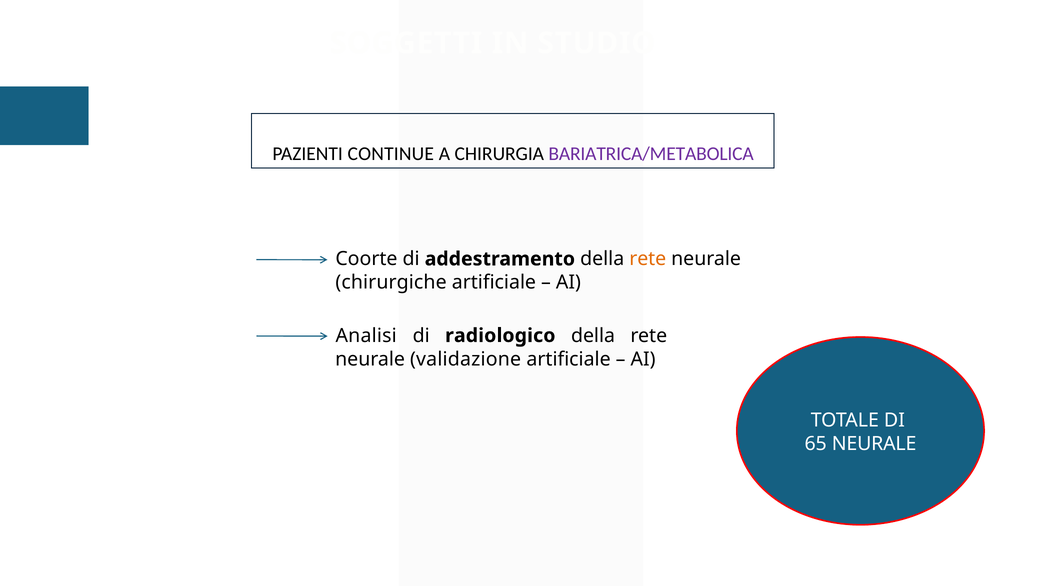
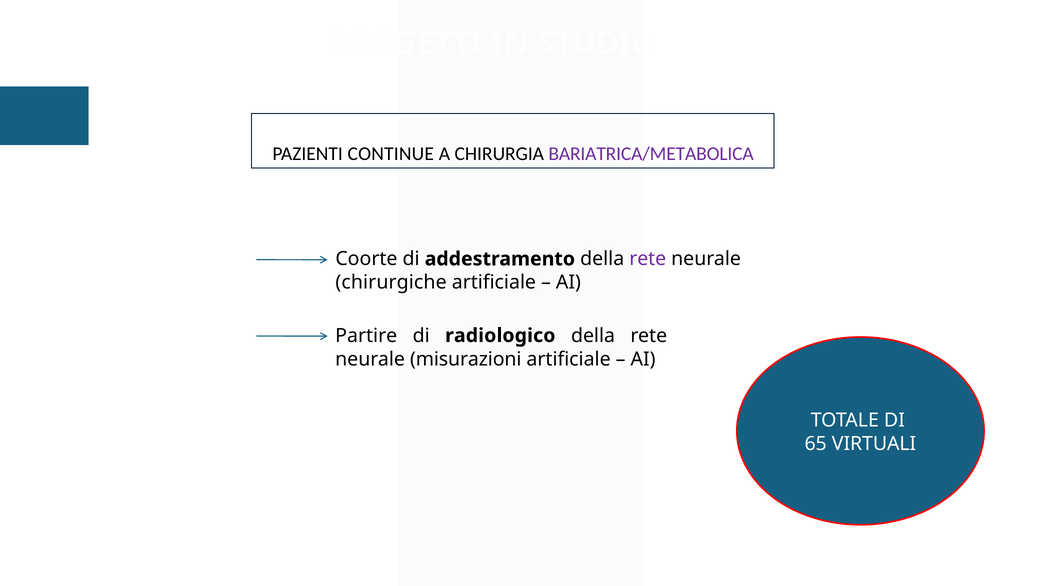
rete at (648, 259) colour: orange -> purple
Analisi: Analisi -> Partire
validazione: validazione -> misurazioni
65 NEURALE: NEURALE -> VIRTUALI
